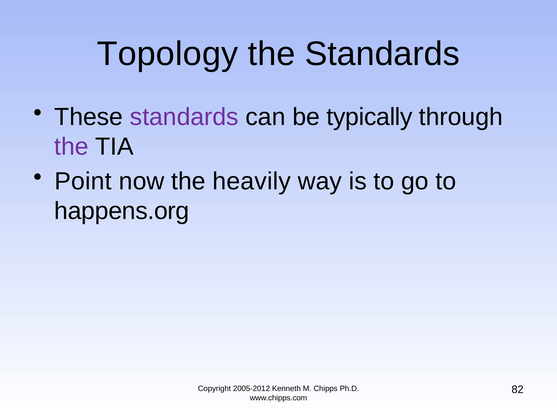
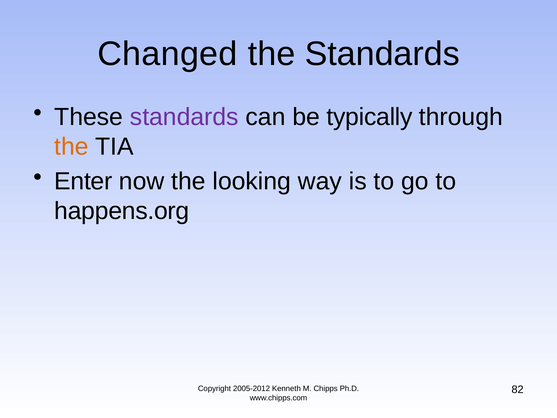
Topology: Topology -> Changed
the at (72, 147) colour: purple -> orange
Point: Point -> Enter
heavily: heavily -> looking
